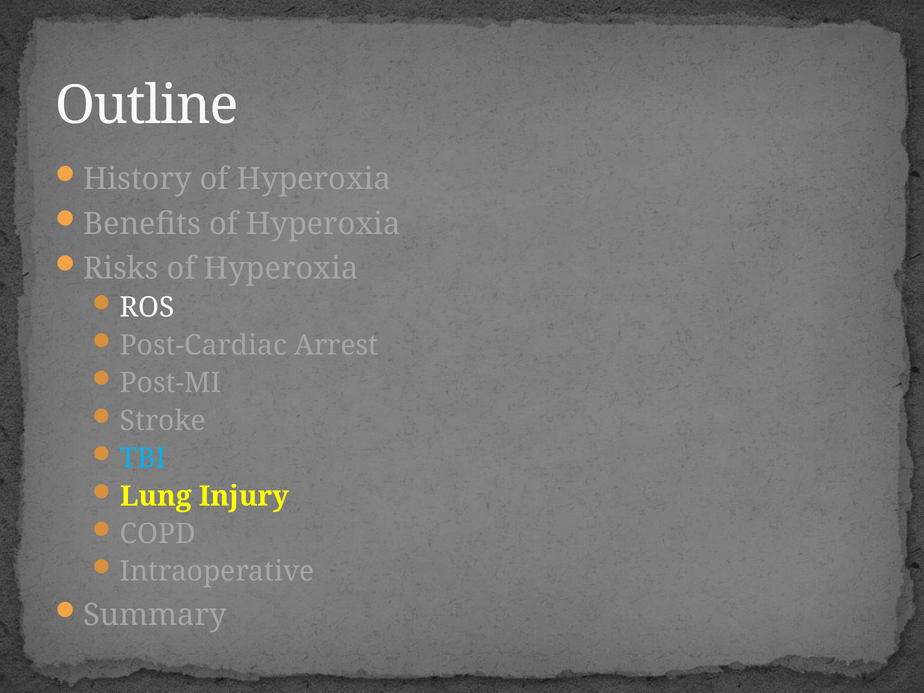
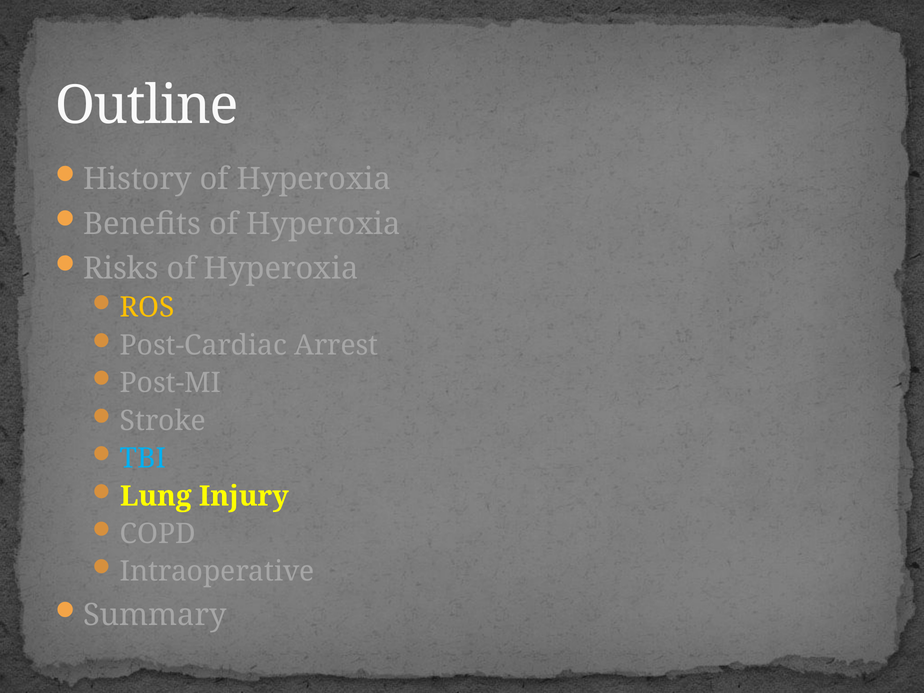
ROS colour: white -> yellow
